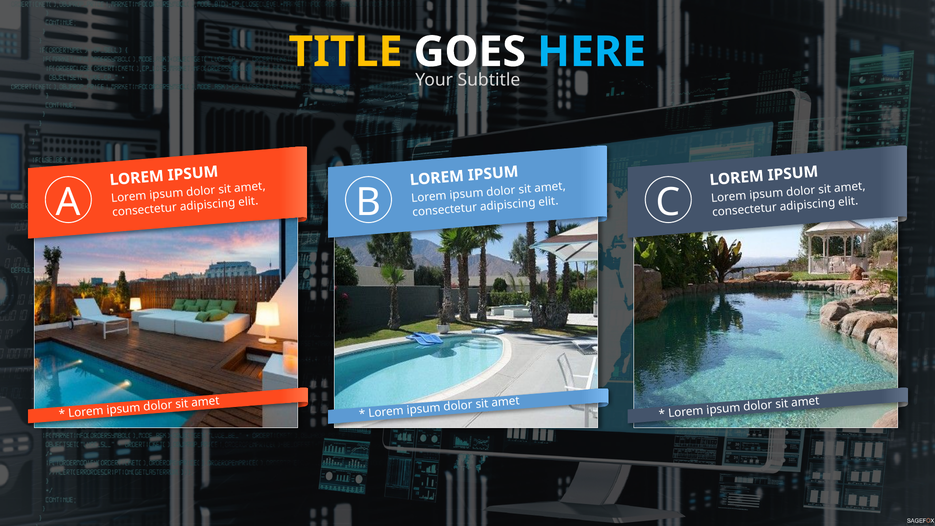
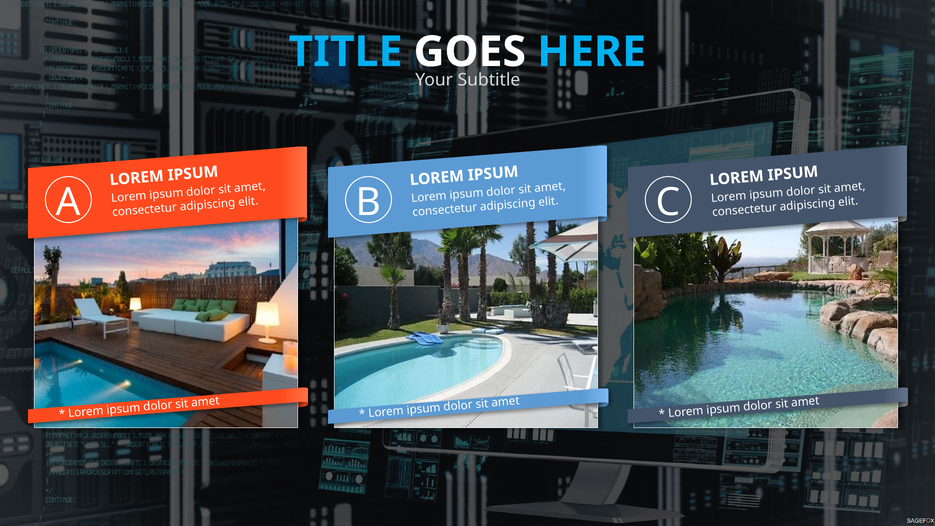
TITLE colour: yellow -> light blue
